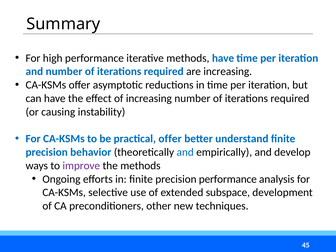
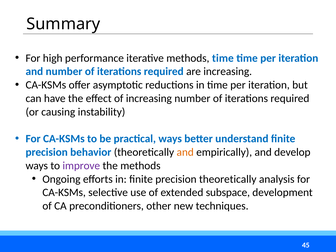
methods have: have -> time
practical offer: offer -> ways
and at (185, 152) colour: blue -> orange
precision performance: performance -> theoretically
